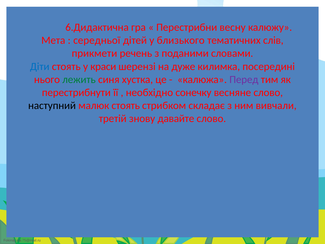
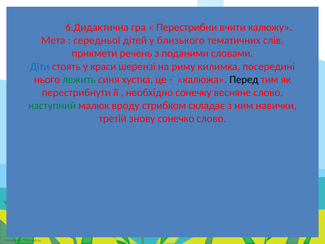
весну: весну -> вчити
дуже: дуже -> риму
Перед colour: purple -> black
наступний colour: black -> green
малюк стоять: стоять -> вроду
вивчали: вивчали -> навички
давайте: давайте -> сонечко
